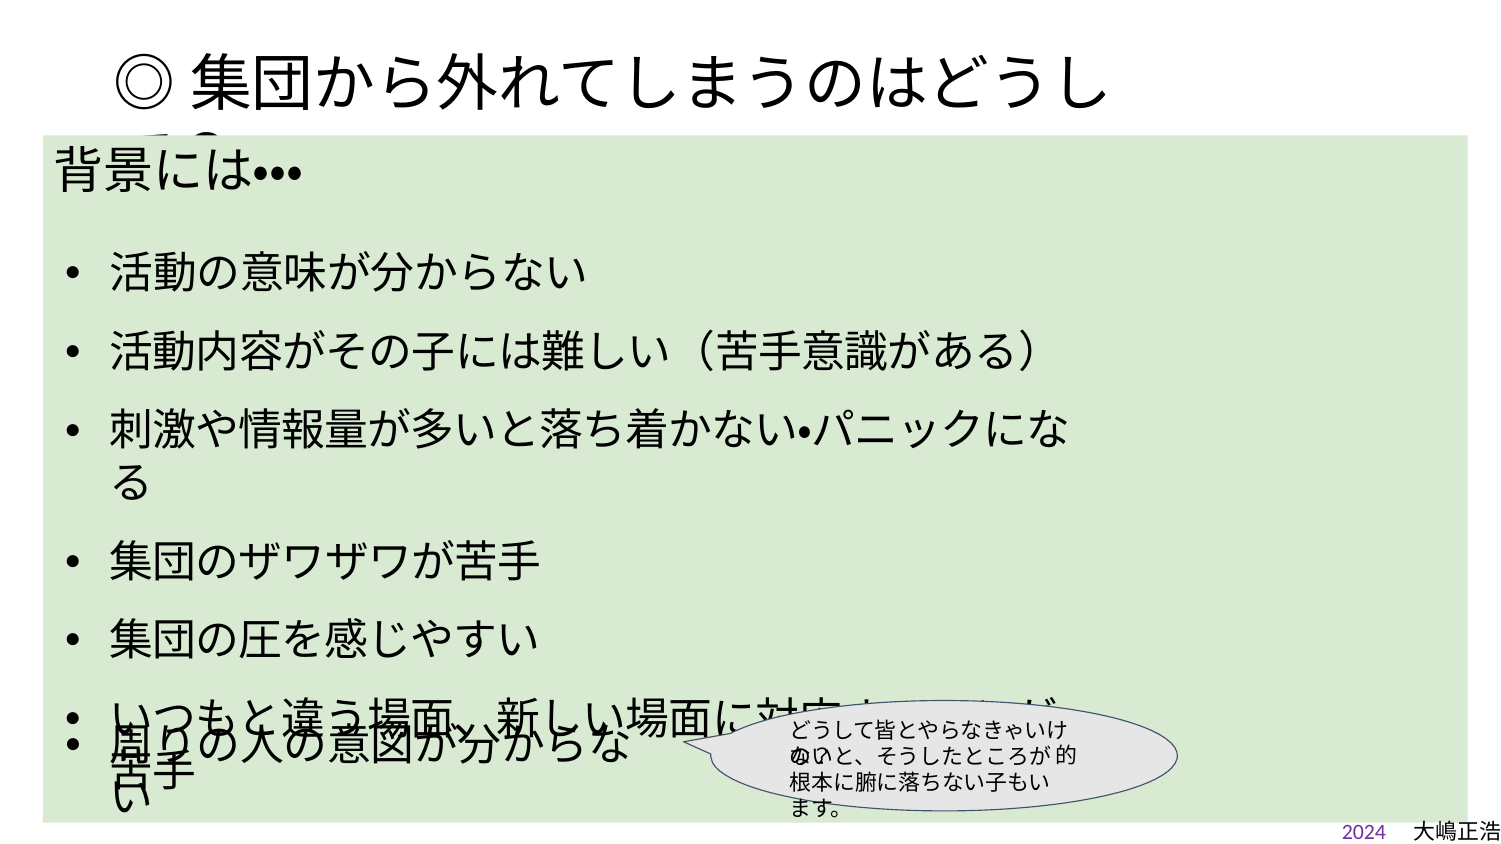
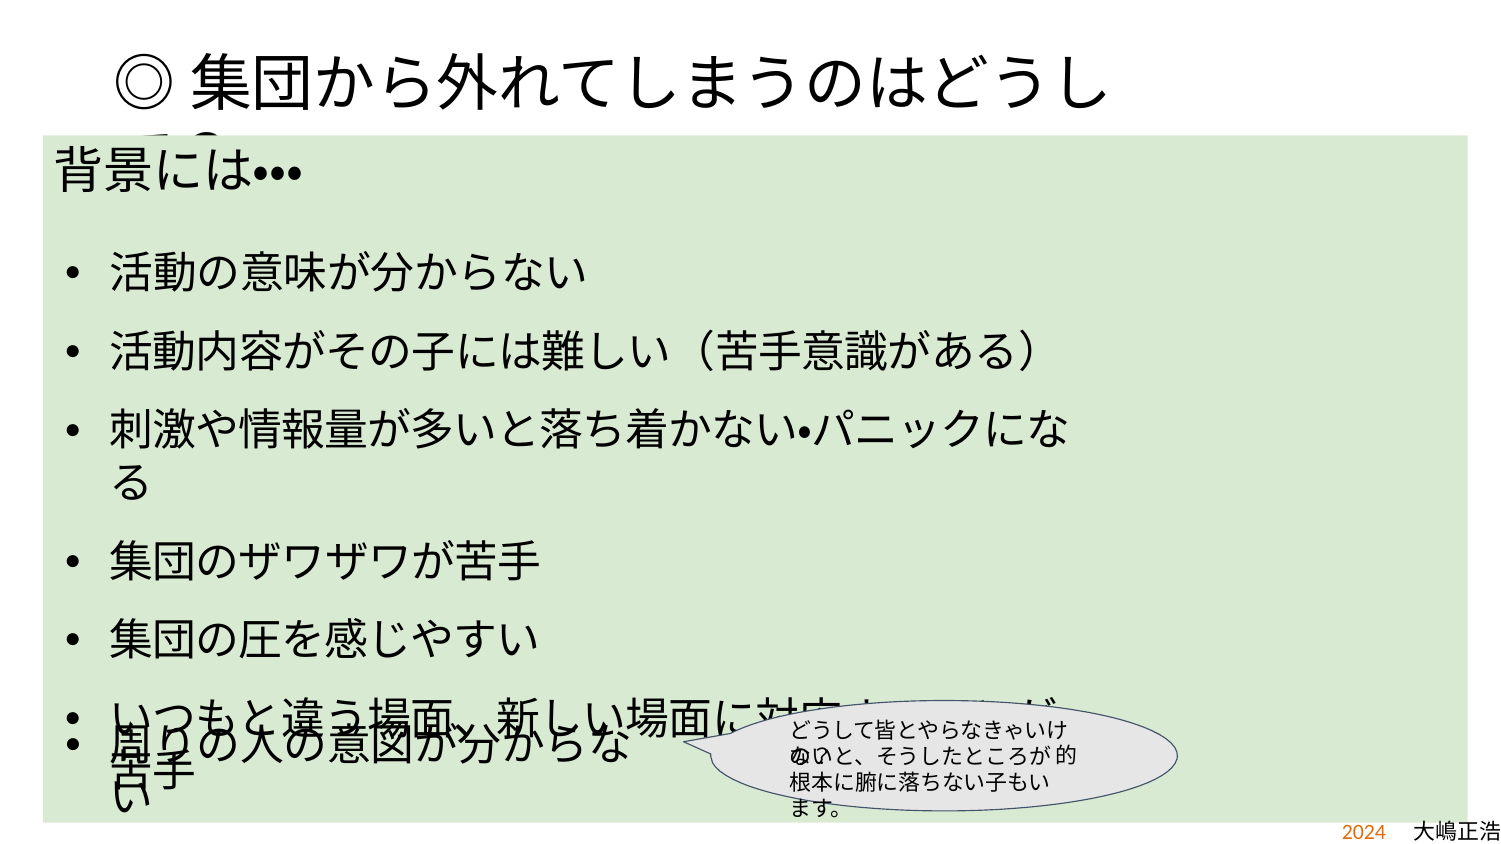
2024 colour: purple -> orange
